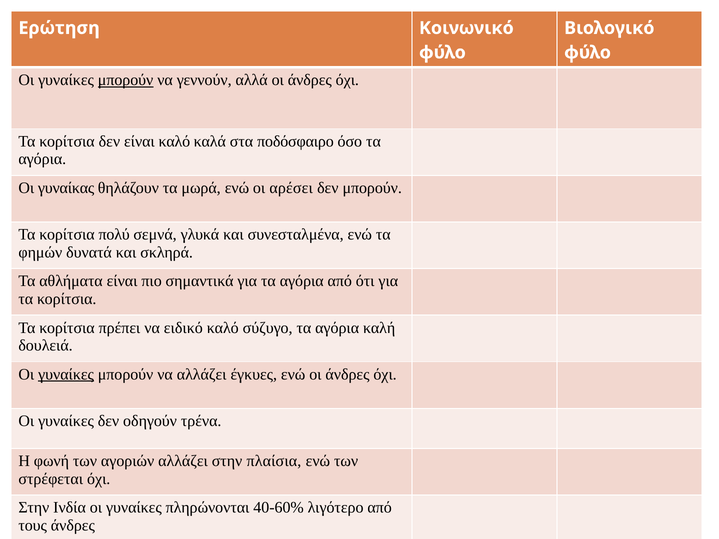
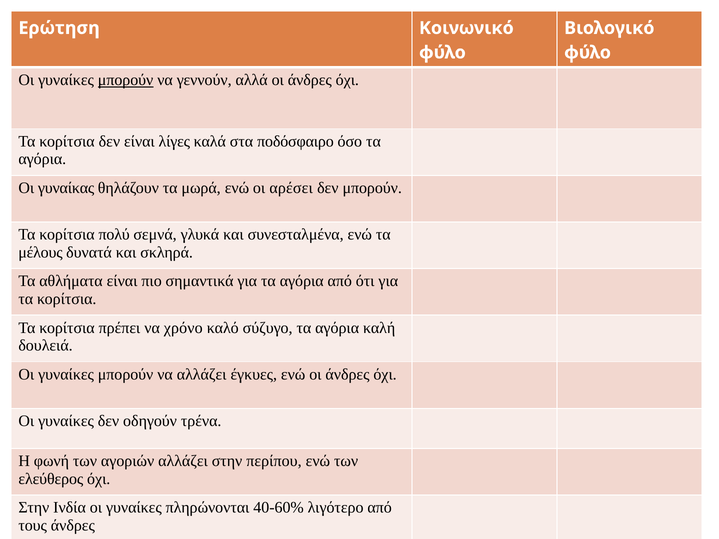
είναι καλό: καλό -> λίγες
φημών: φημών -> μέλους
ειδικό: ειδικό -> χρόνο
γυναίκες at (66, 375) underline: present -> none
πλαίσια: πλαίσια -> περίπου
στρέφεται: στρέφεται -> ελεύθερος
